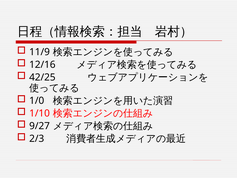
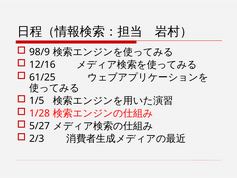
11/9: 11/9 -> 98/9
42/25: 42/25 -> 61/25
1/0: 1/0 -> 1/5
1/10: 1/10 -> 1/28
9/27: 9/27 -> 5/27
